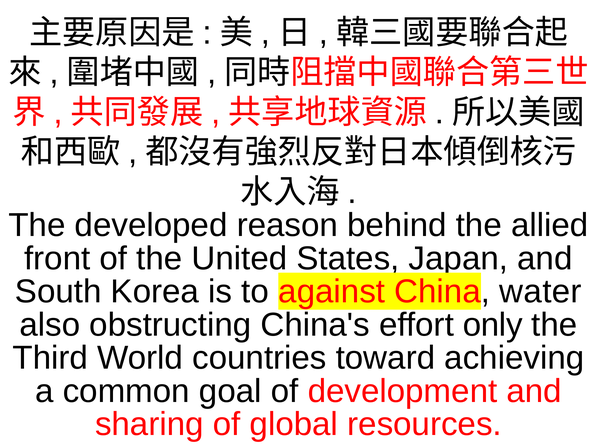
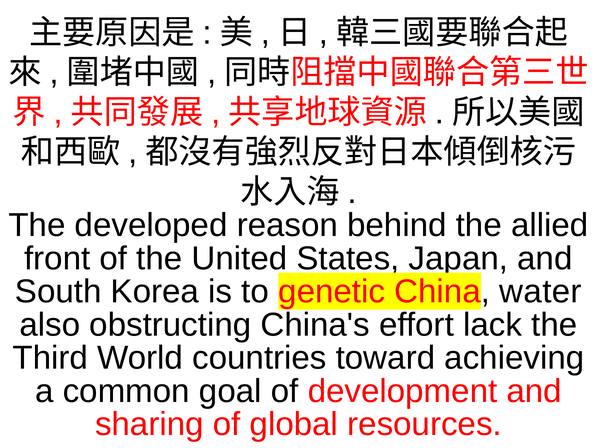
against: against -> genetic
only: only -> lack
